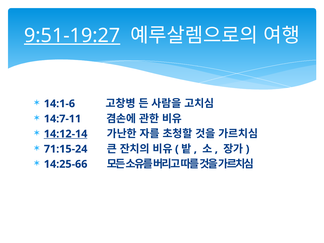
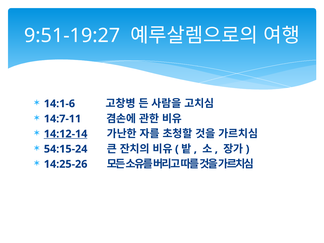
9:51-19:27 underline: present -> none
71:15-24: 71:15-24 -> 54:15-24
14:25-66: 14:25-66 -> 14:25-26
